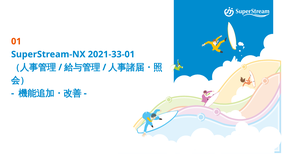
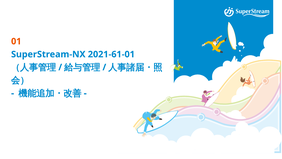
2021-33-01: 2021-33-01 -> 2021-61-01
